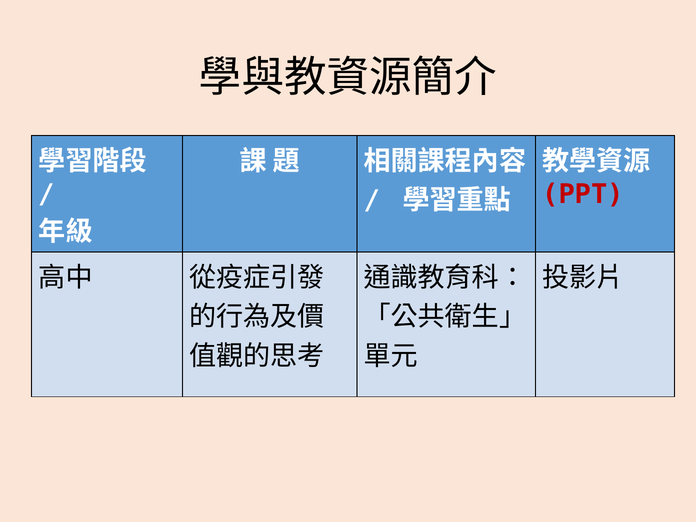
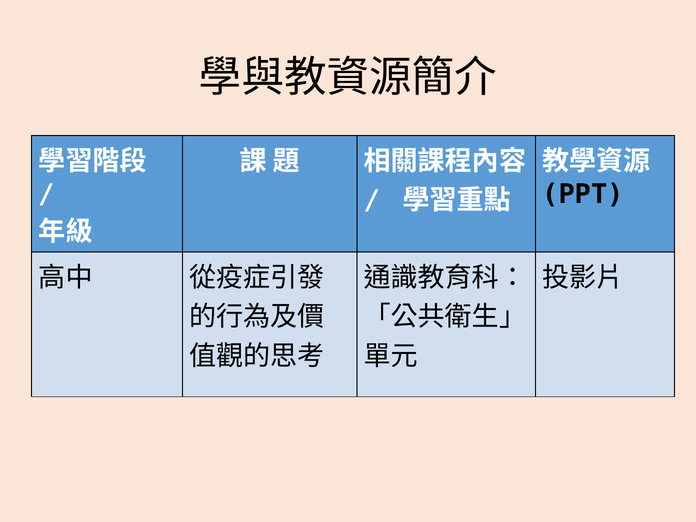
PPT colour: red -> black
